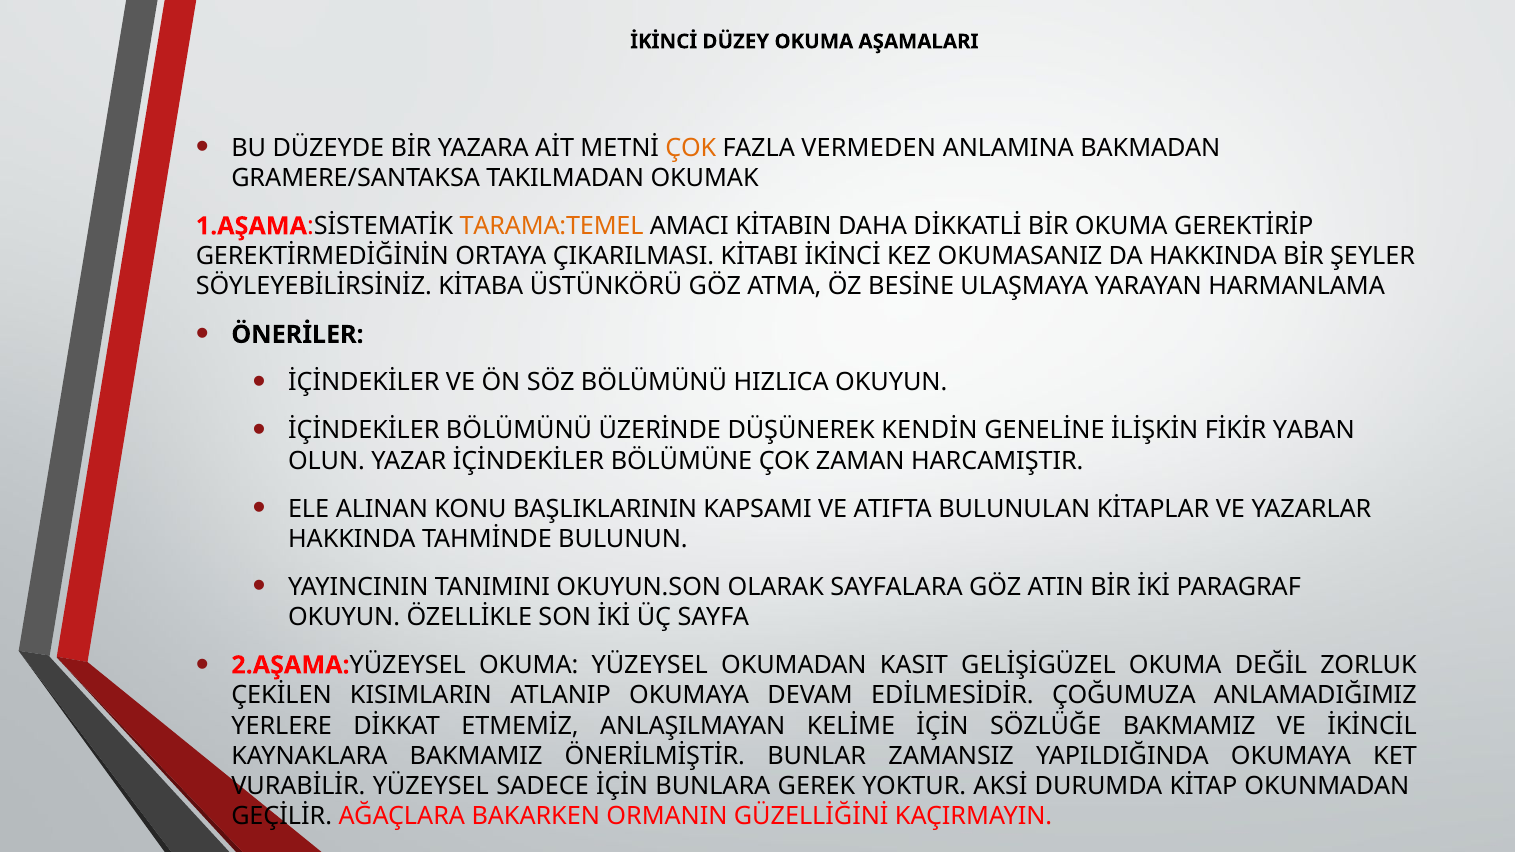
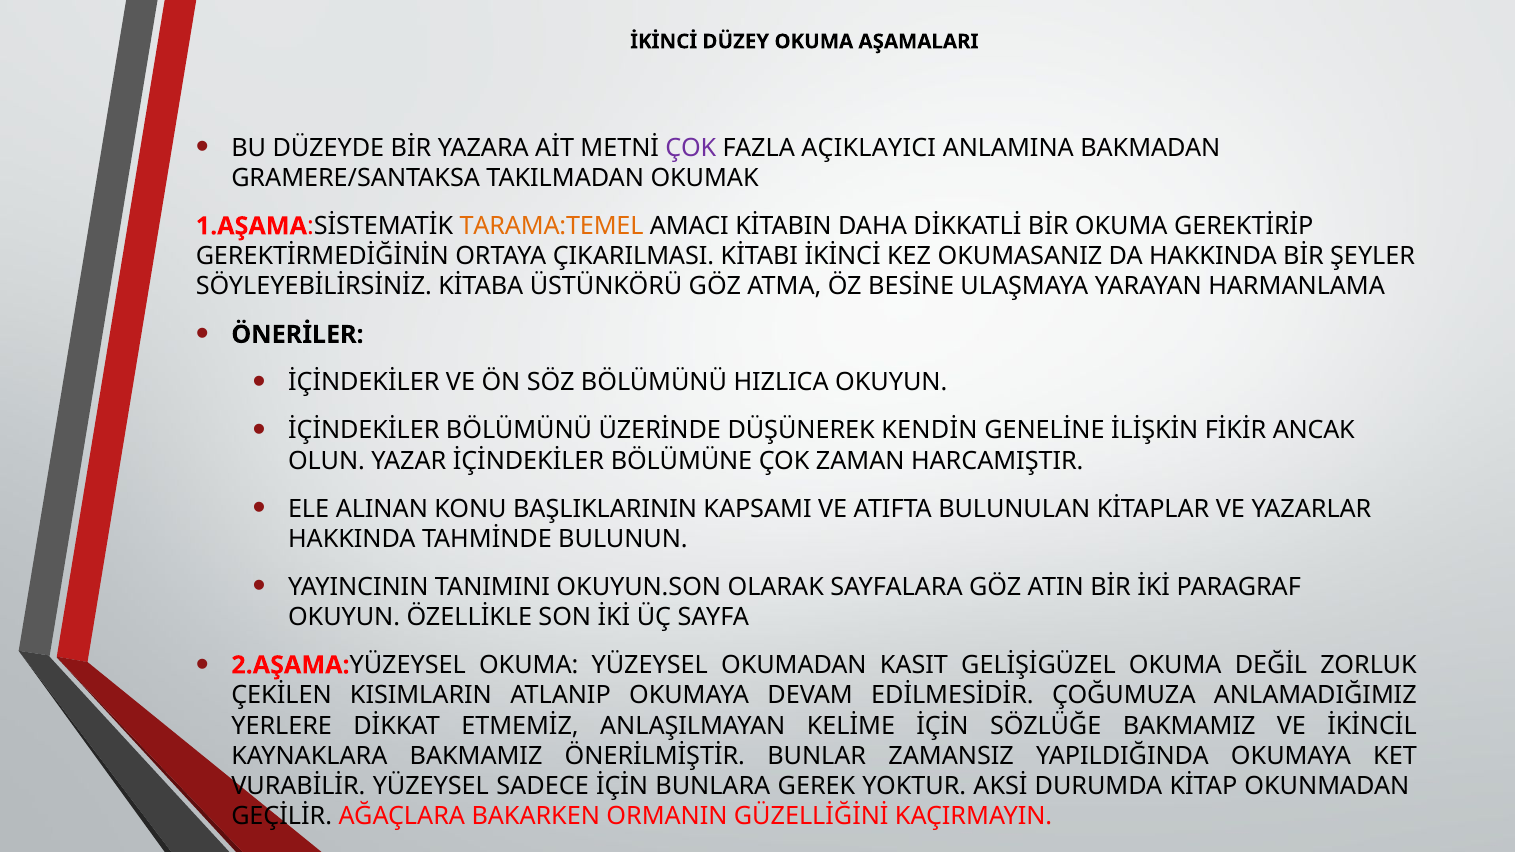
ÇOK at (691, 148) colour: orange -> purple
VERMEDEN: VERMEDEN -> AÇIKLAYICI
YABAN: YABAN -> ANCAK
